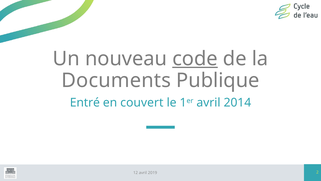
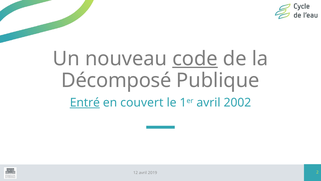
Documents: Documents -> Décomposé
Entré underline: none -> present
2014: 2014 -> 2002
